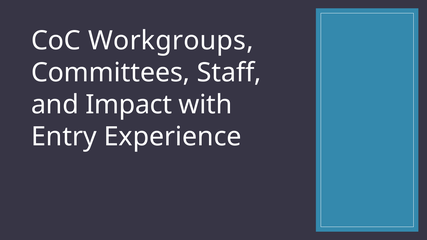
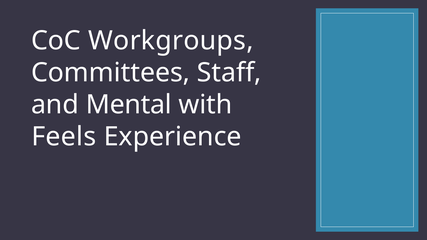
Impact: Impact -> Mental
Entry: Entry -> Feels
